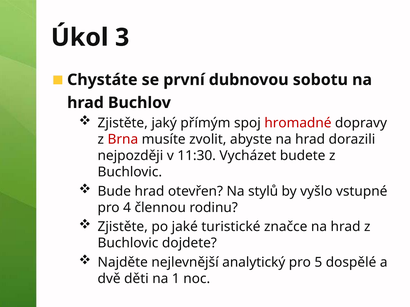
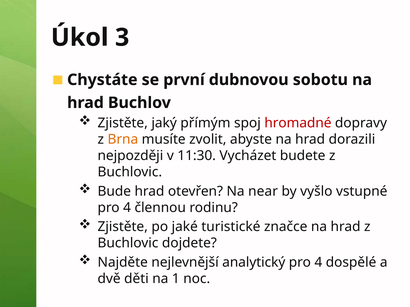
Brna colour: red -> orange
stylů: stylů -> near
5 at (318, 263): 5 -> 4
